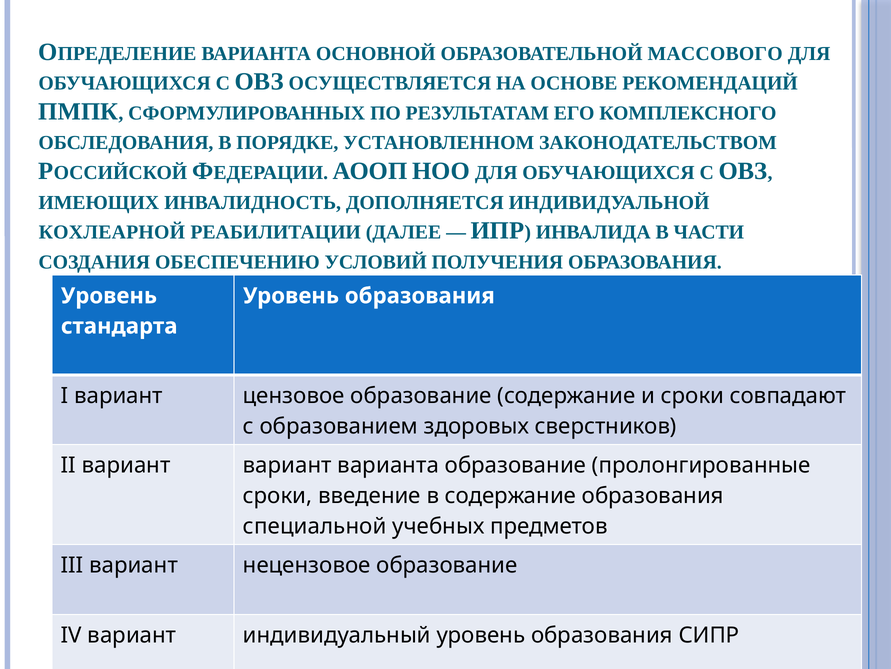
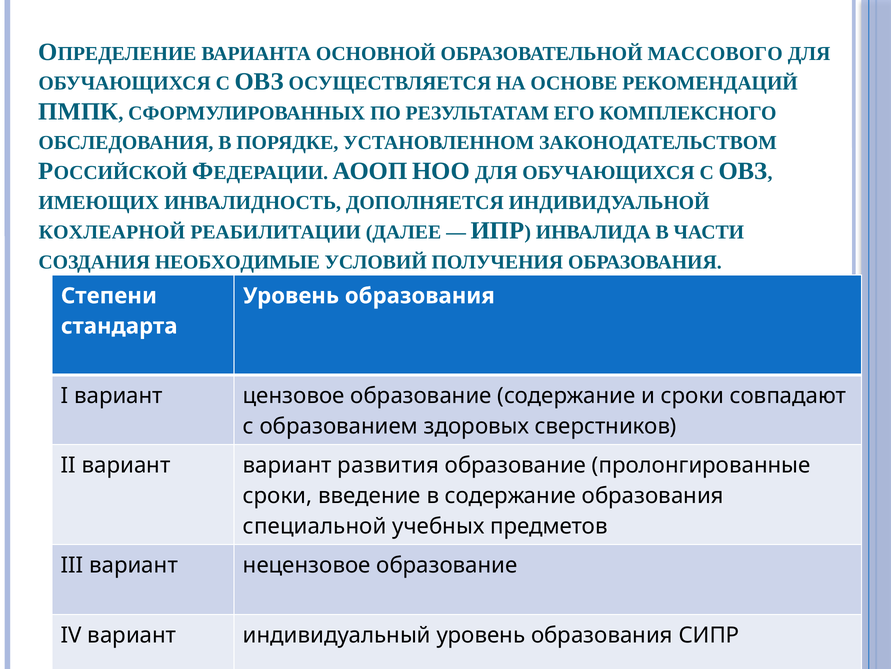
ОБЕСПЕЧЕНИЮ: ОБЕСПЕЧЕНИЮ -> НЕОБХОДИМЫЕ
Уровень at (109, 296): Уровень -> Степени
вариант варианта: варианта -> развития
